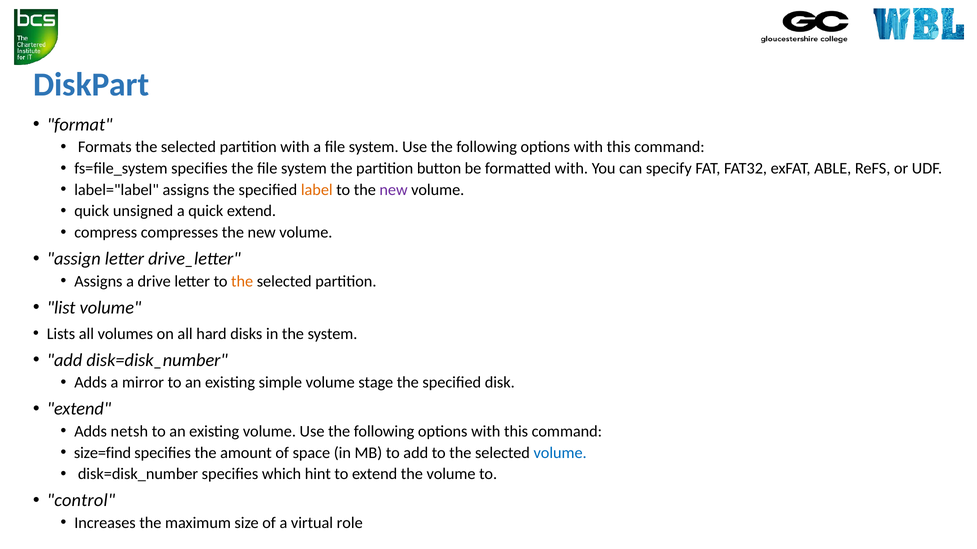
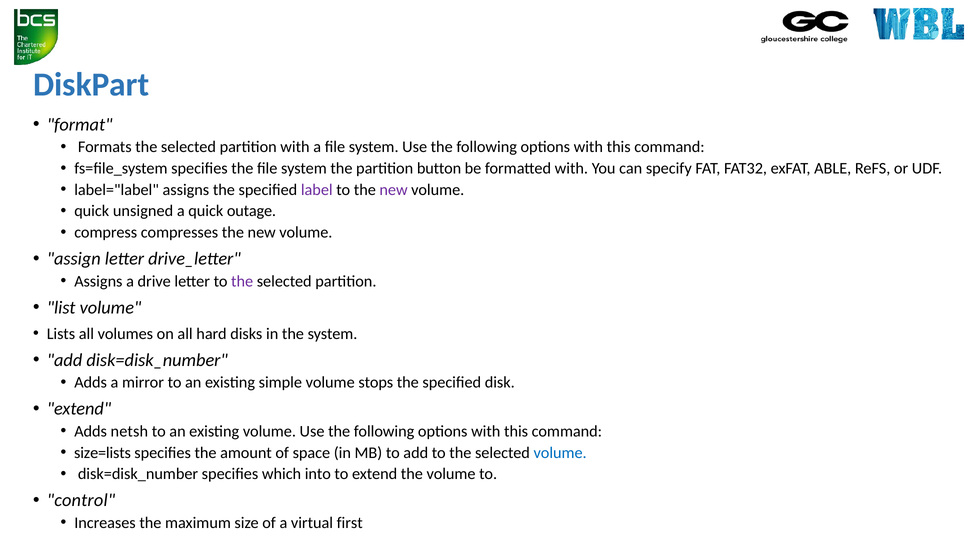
label colour: orange -> purple
quick extend: extend -> outage
the at (242, 281) colour: orange -> purple
stage: stage -> stops
size=find: size=find -> size=lists
hint: hint -> into
role: role -> first
